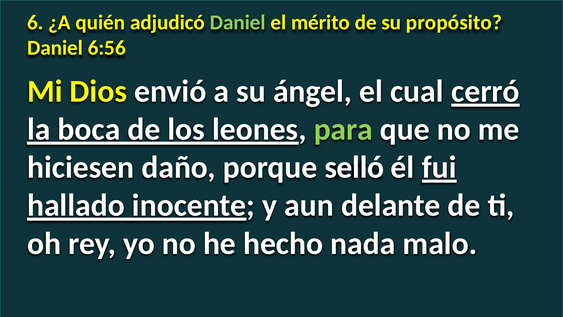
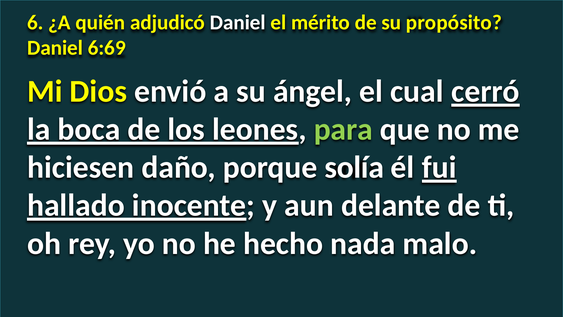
Daniel at (238, 23) colour: light green -> white
6:56: 6:56 -> 6:69
selló: selló -> solía
